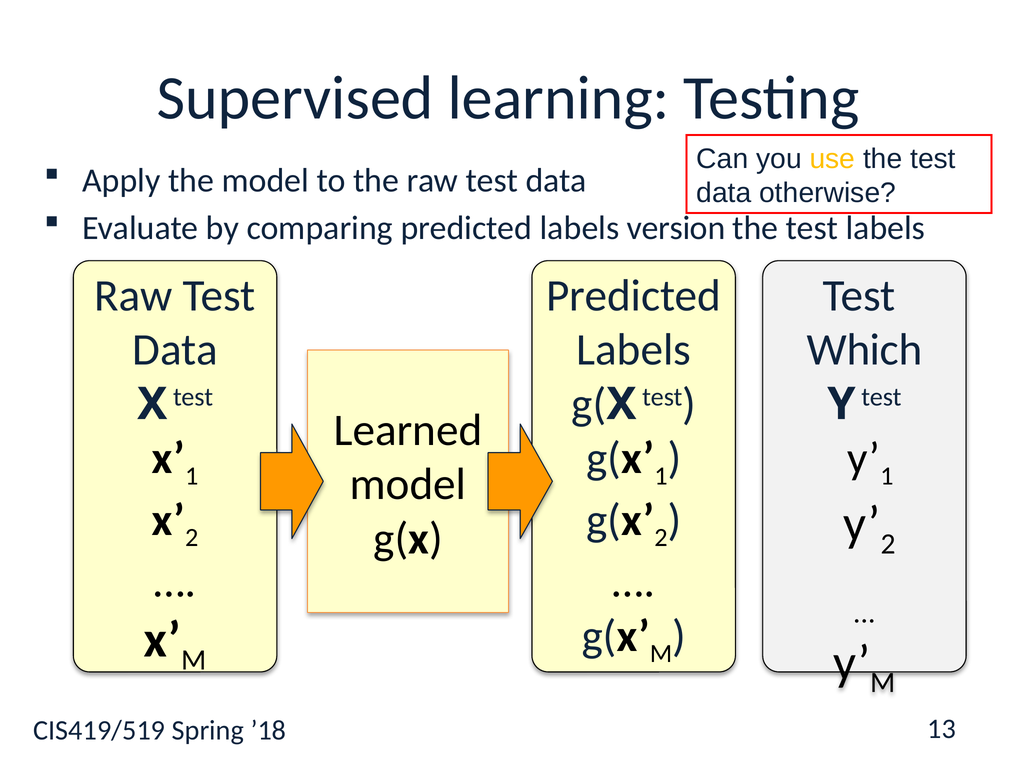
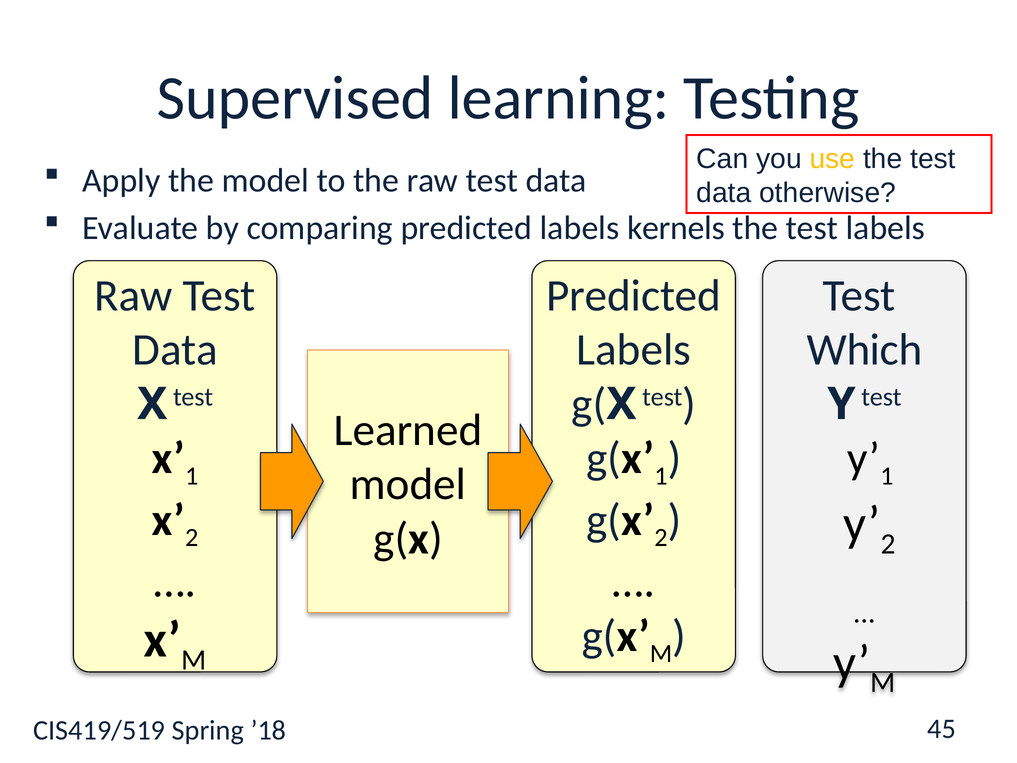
version: version -> kernels
13: 13 -> 45
